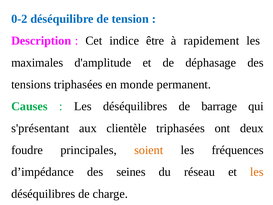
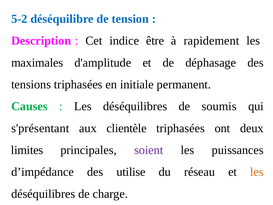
0-2: 0-2 -> 5-2
monde: monde -> initiale
barrage: barrage -> soumis
foudre: foudre -> limites
soient colour: orange -> purple
fréquences: fréquences -> puissances
seines: seines -> utilise
